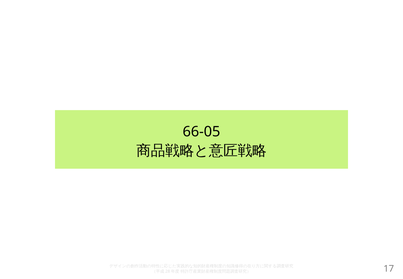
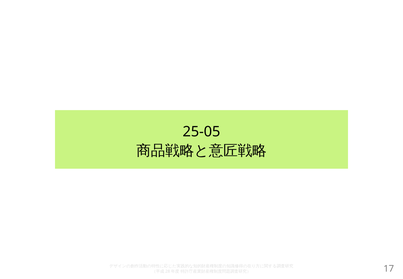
66-05: 66-05 -> 25-05
